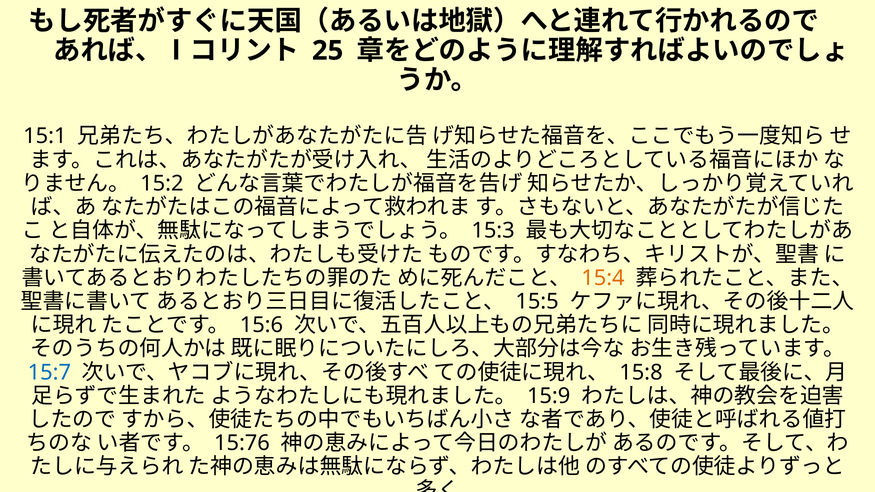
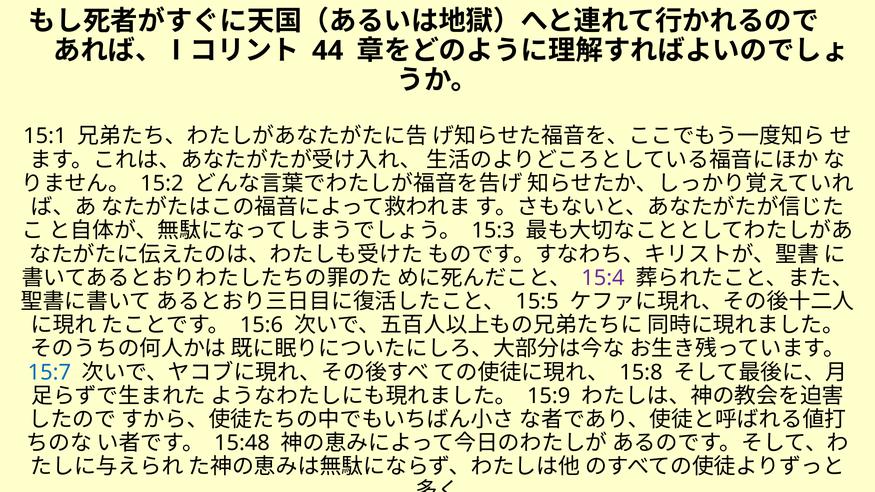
25: 25 -> 44
15:4 colour: orange -> purple
15:76: 15:76 -> 15:48
